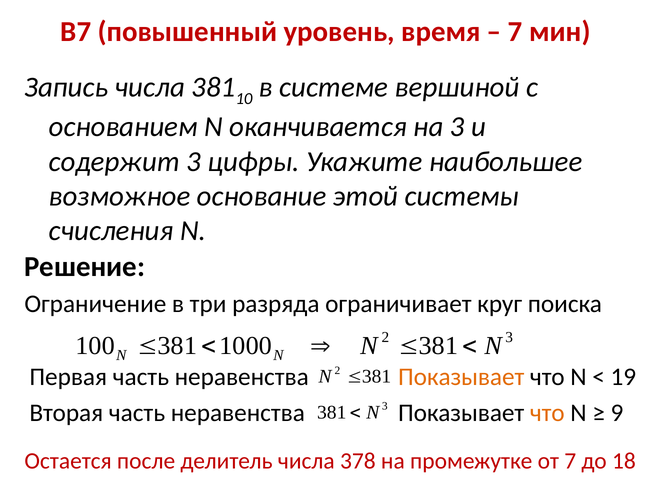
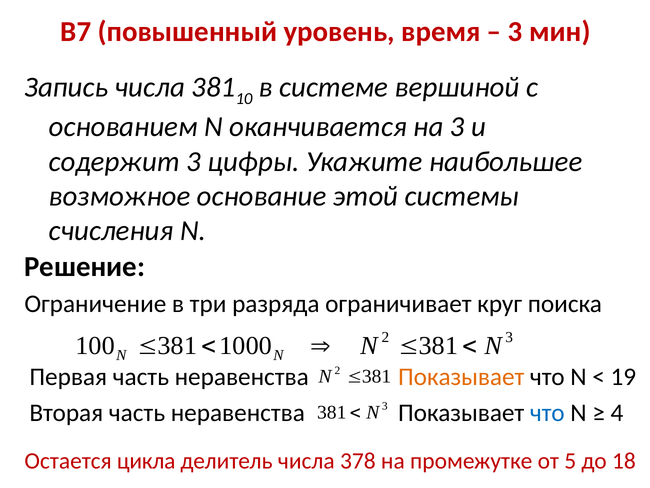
7 at (515, 32): 7 -> 3
что at (547, 412) colour: orange -> blue
9: 9 -> 4
после: после -> цикла
от 7: 7 -> 5
